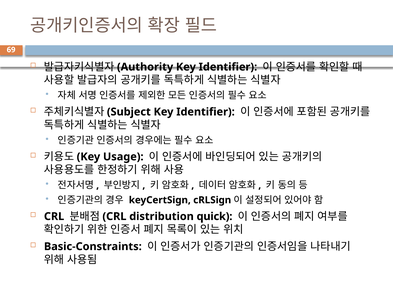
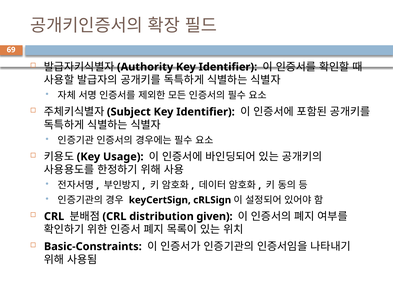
quick: quick -> given
